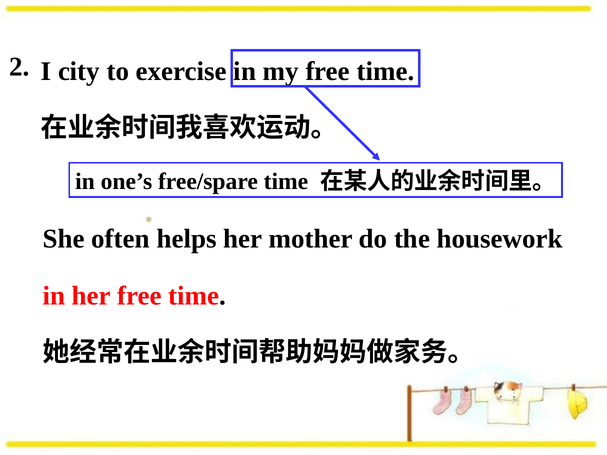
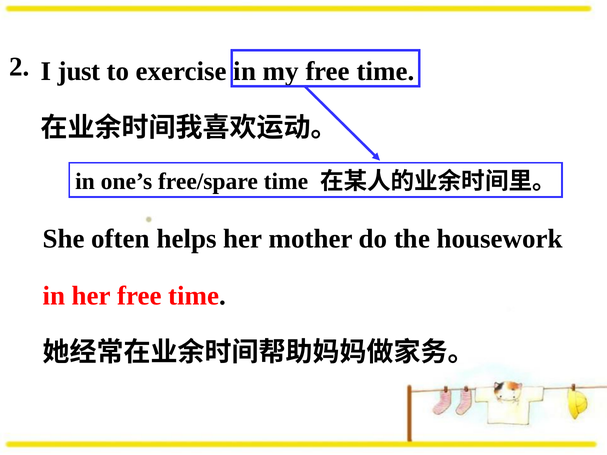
city: city -> just
